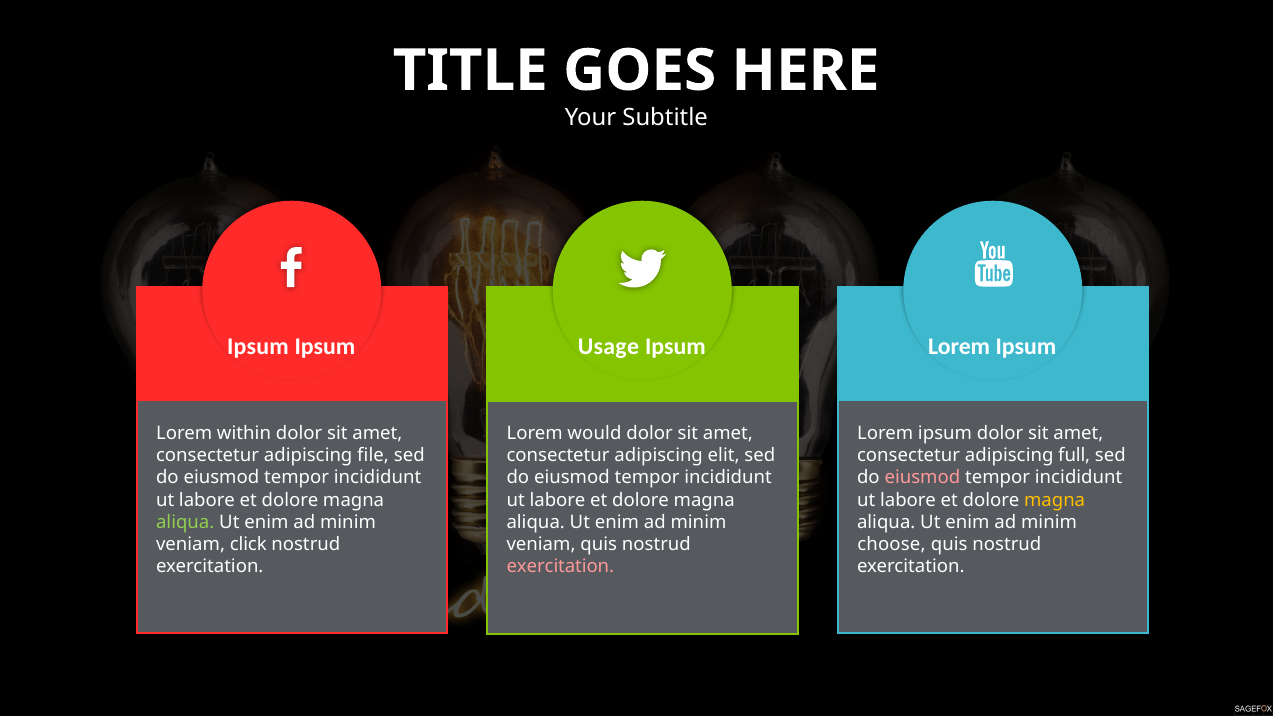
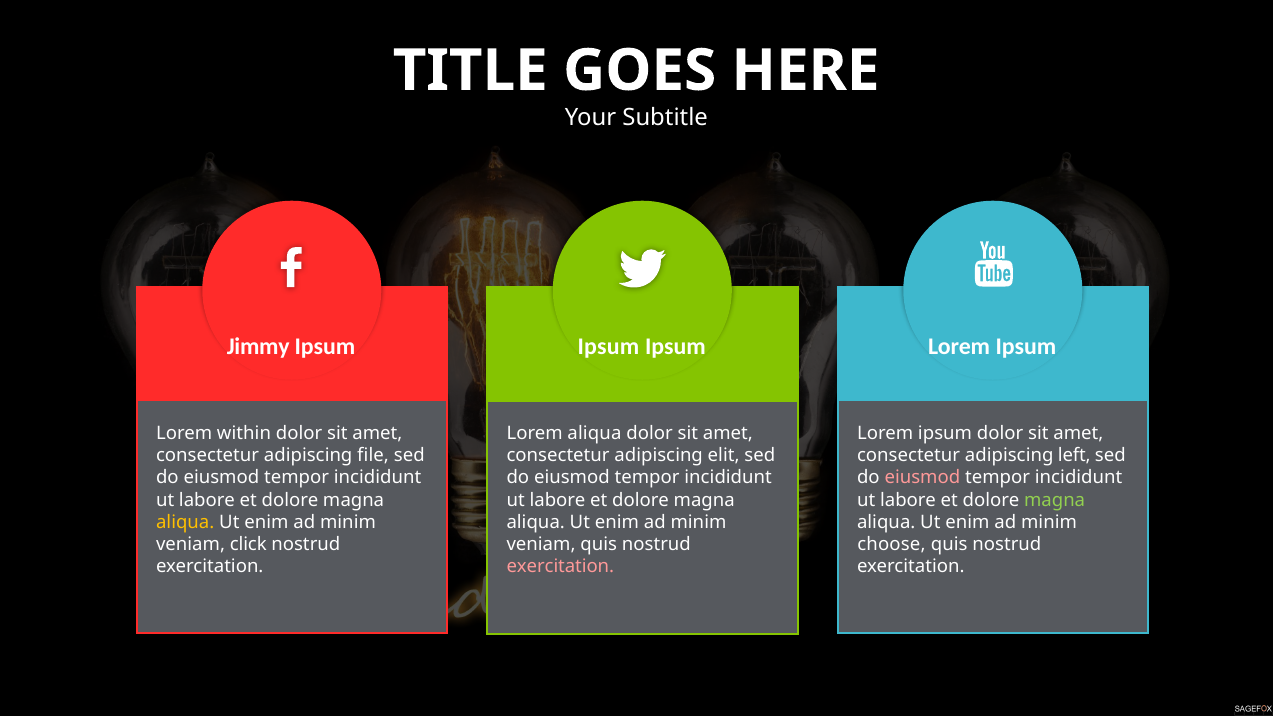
Ipsum at (258, 346): Ipsum -> Jimmy
Usage at (608, 346): Usage -> Ipsum
Lorem would: would -> aliqua
full: full -> left
magna at (1055, 500) colour: yellow -> light green
aliqua at (185, 522) colour: light green -> yellow
